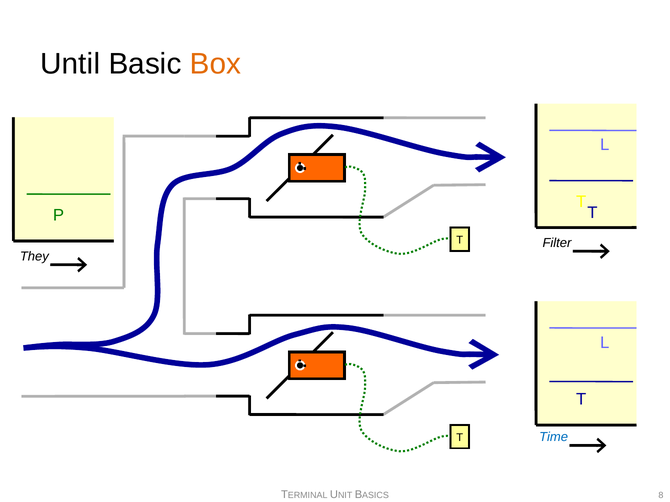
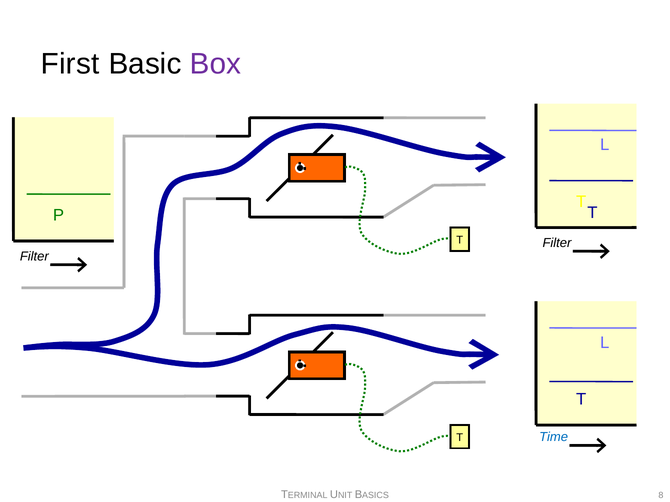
Until: Until -> First
Box colour: orange -> purple
They at (34, 257): They -> Filter
